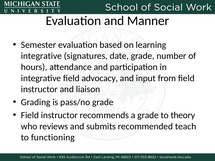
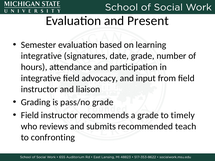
Manner: Manner -> Present
theory: theory -> timely
functioning: functioning -> confronting
